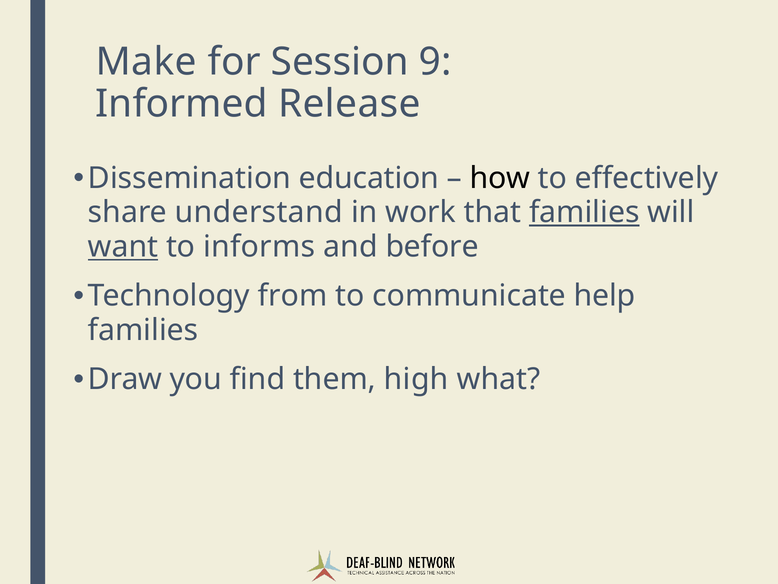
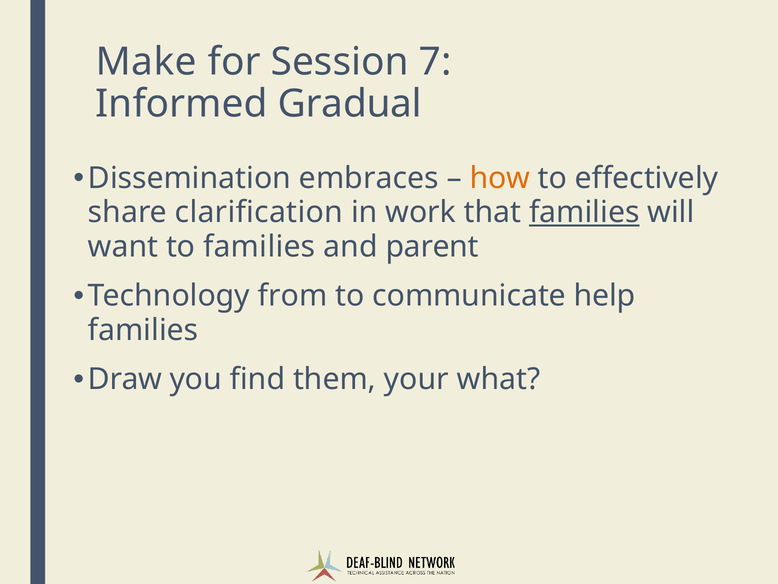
9: 9 -> 7
Release: Release -> Gradual
education: education -> embraces
how colour: black -> orange
understand: understand -> clarification
want underline: present -> none
to informs: informs -> families
before: before -> parent
high: high -> your
